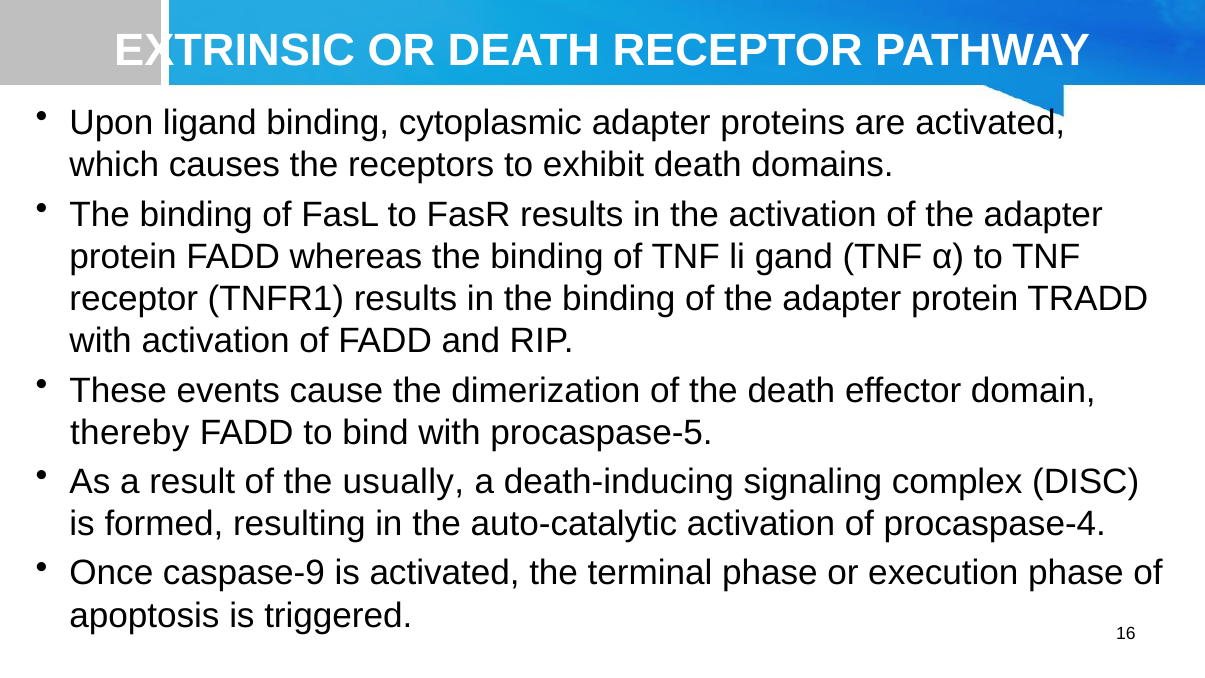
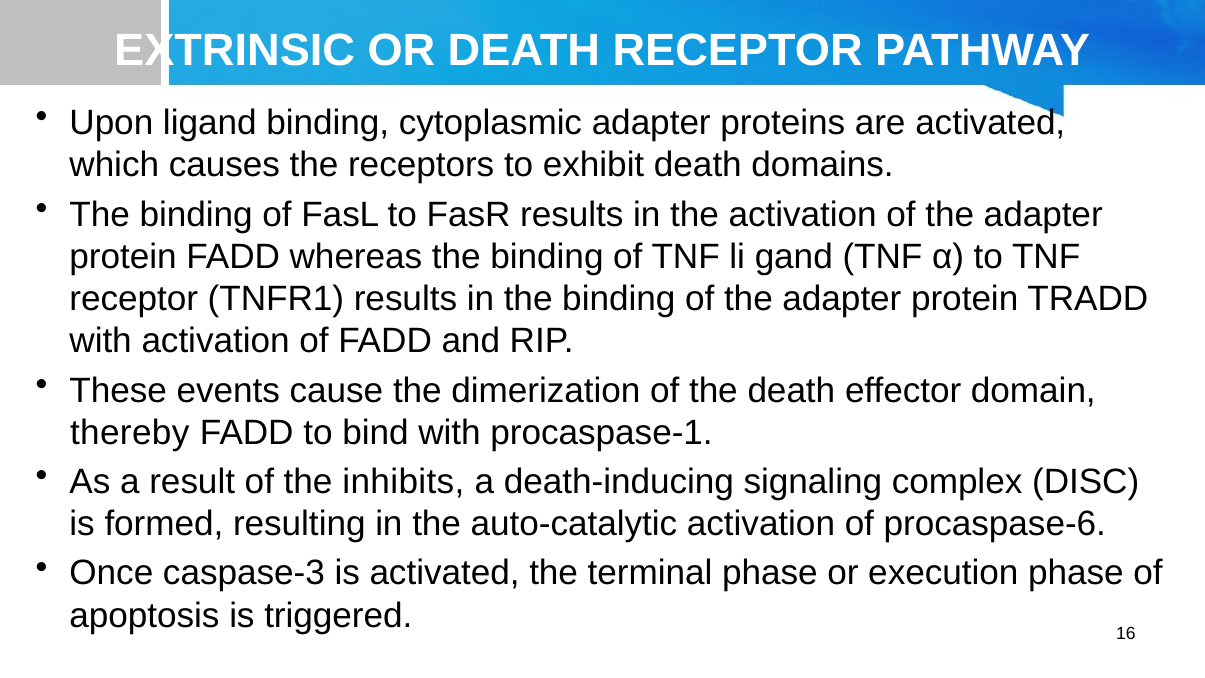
procaspase-5: procaspase-5 -> procaspase-1
usually: usually -> inhibits
procaspase-4: procaspase-4 -> procaspase-6
caspase-9: caspase-9 -> caspase-3
